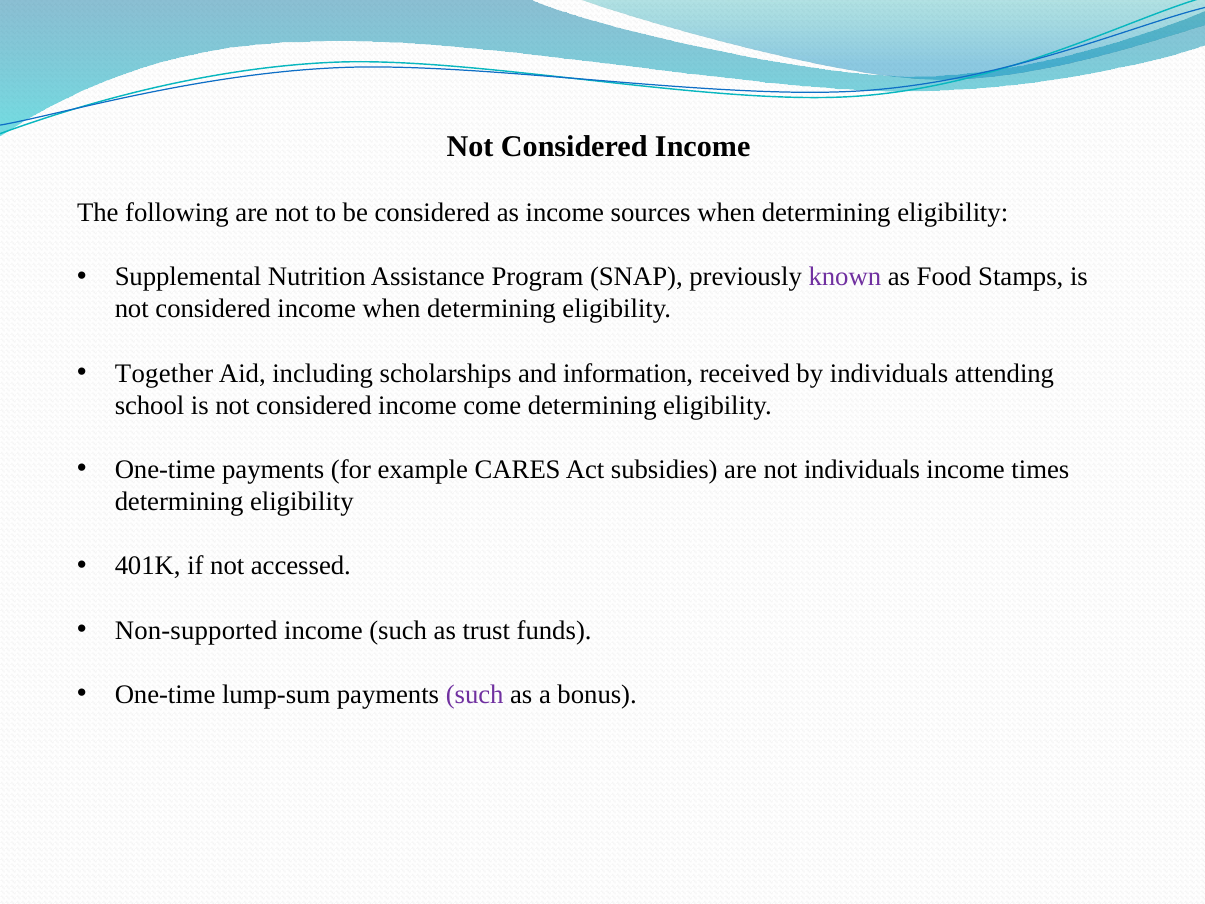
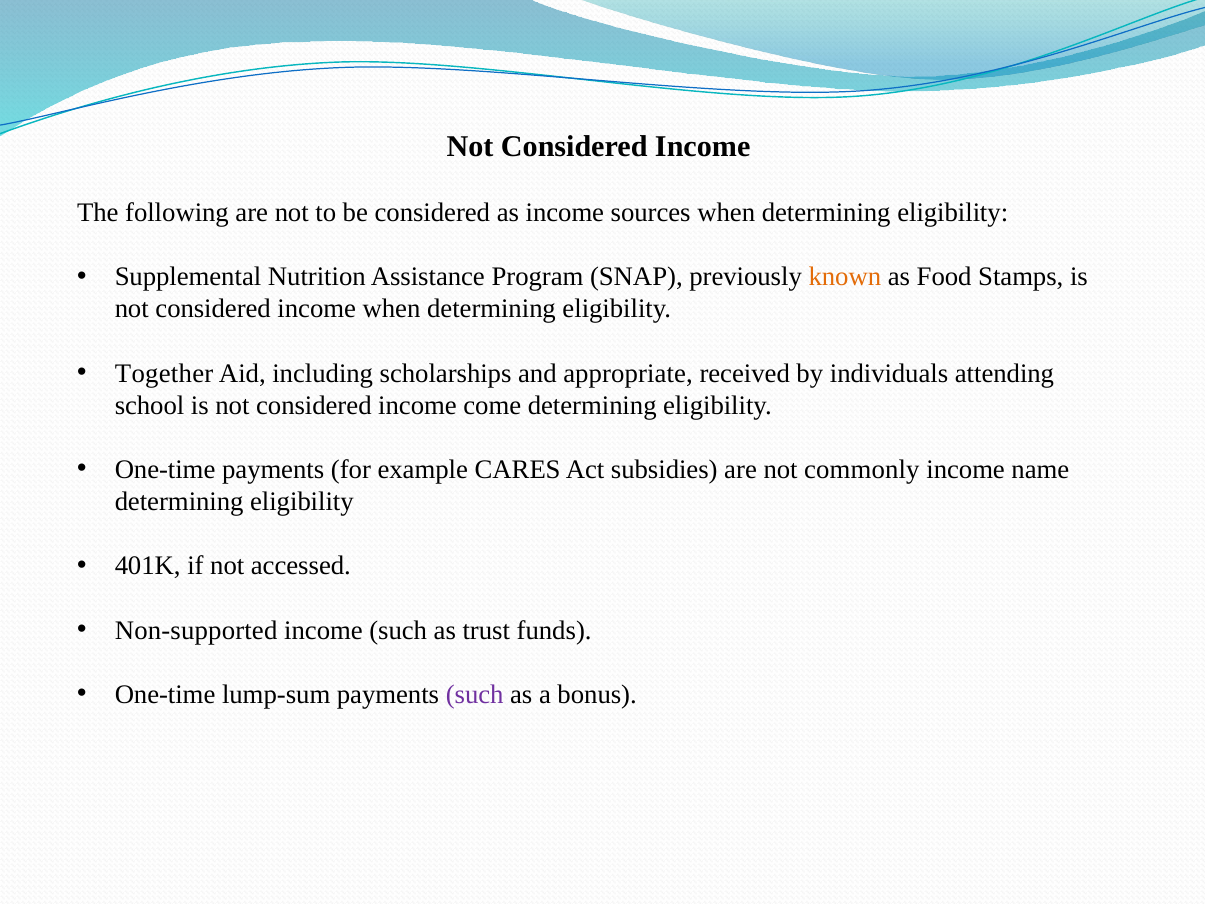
known colour: purple -> orange
information: information -> appropriate
not individuals: individuals -> commonly
times: times -> name
